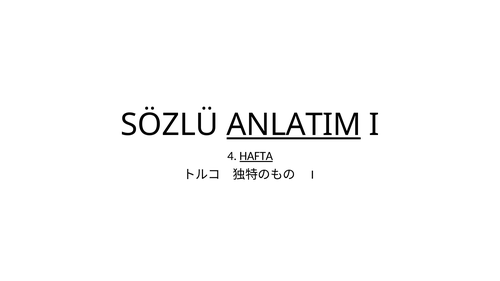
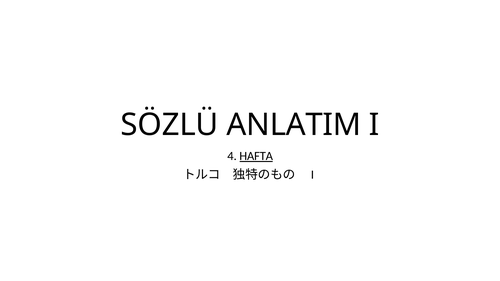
ANLATIM underline: present -> none
